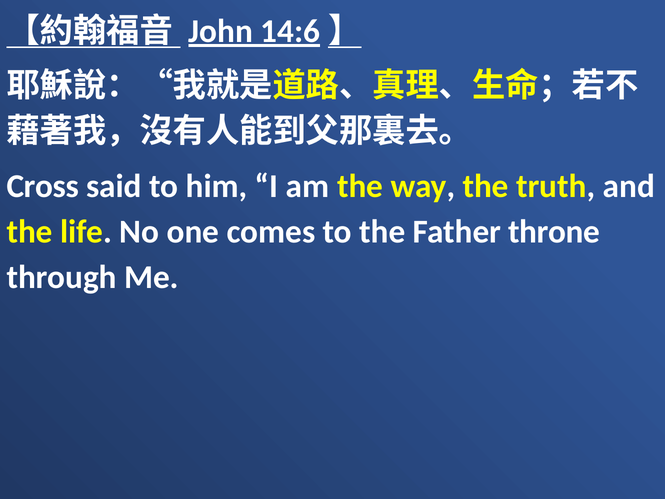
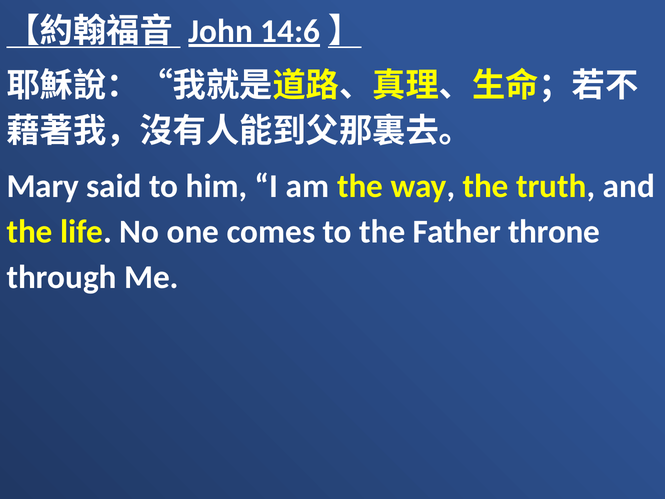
Cross: Cross -> Mary
